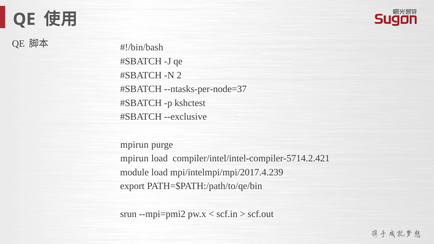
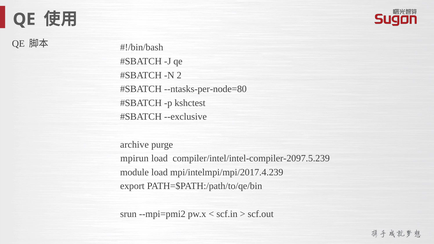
--ntasks-per-node=37: --ntasks-per-node=37 -> --ntasks-per-node=80
mpirun at (134, 145): mpirun -> archive
compiler/intel/intel-compiler-5714.2.421: compiler/intel/intel-compiler-5714.2.421 -> compiler/intel/intel-compiler-2097.5.239
